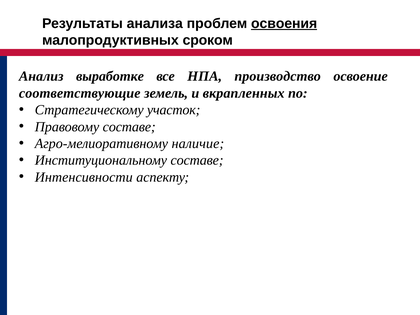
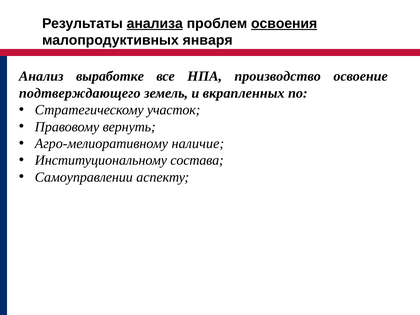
анализа underline: none -> present
сроком: сроком -> января
соответствующие: соответствующие -> подтверждающего
Правовому составе: составе -> вернуть
Институциональному составе: составе -> состава
Интенсивности: Интенсивности -> Самоуправлении
